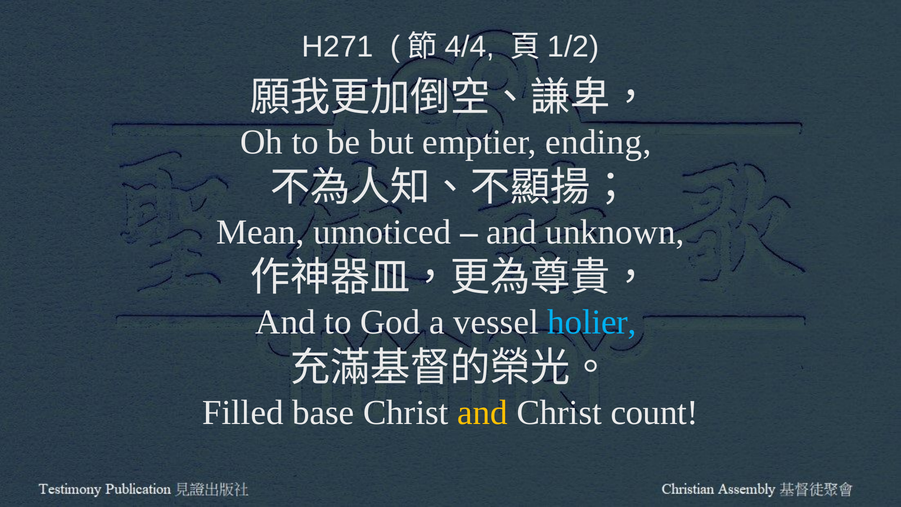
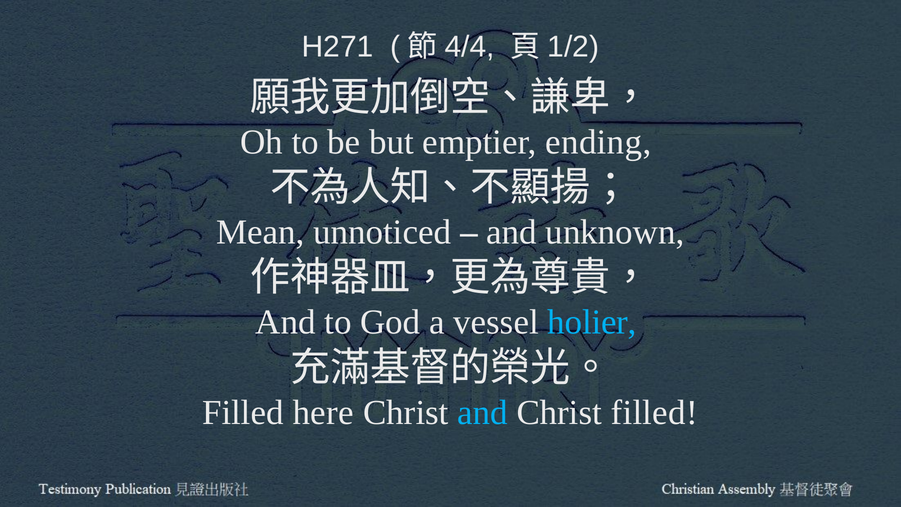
base: base -> here
and at (483, 412) colour: yellow -> light blue
Christ count: count -> filled
